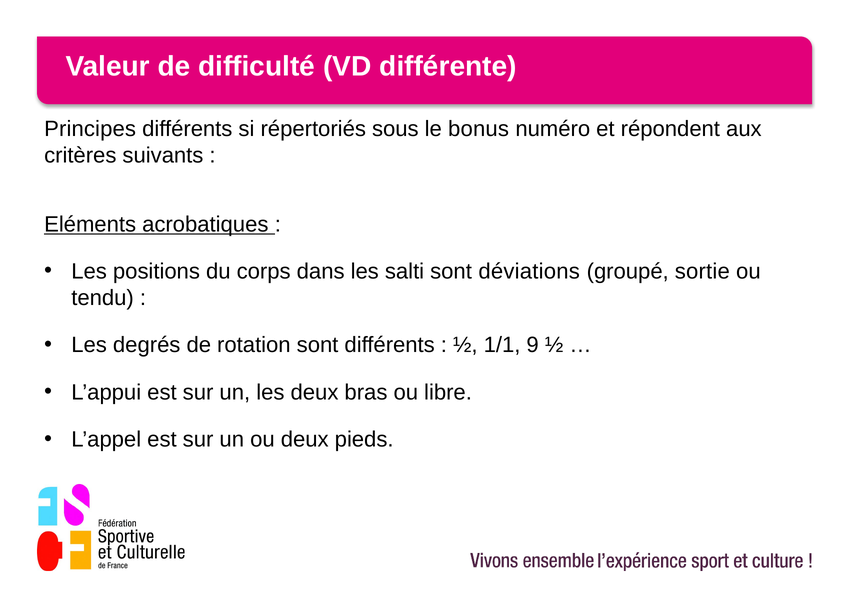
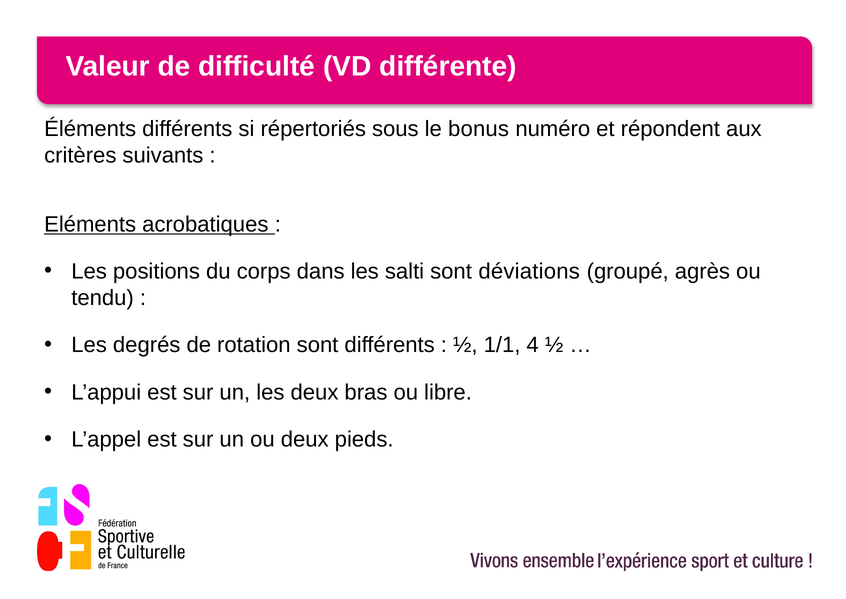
Principes: Principes -> Éléments
sortie: sortie -> agrès
9: 9 -> 4
